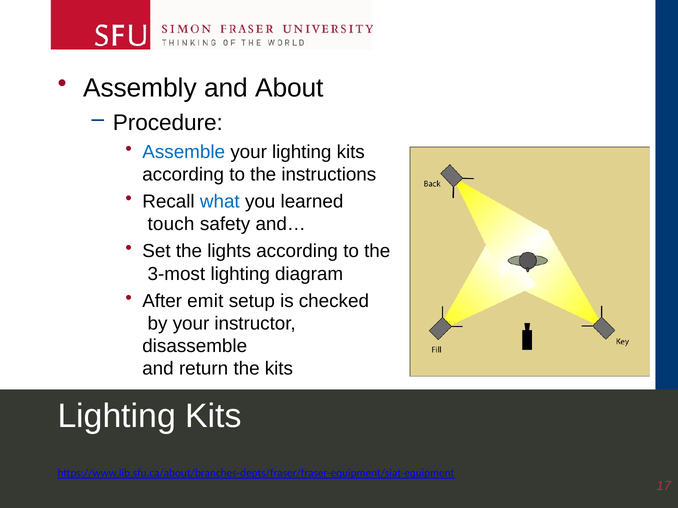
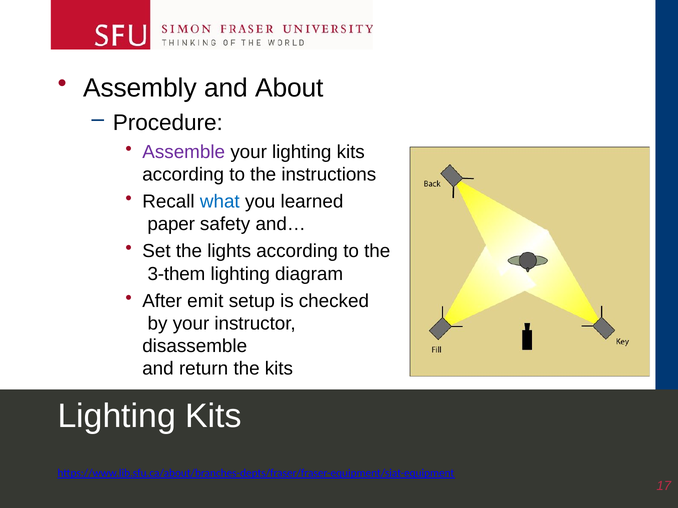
Assemble colour: blue -> purple
touch: touch -> paper
3-most: 3-most -> 3-them
